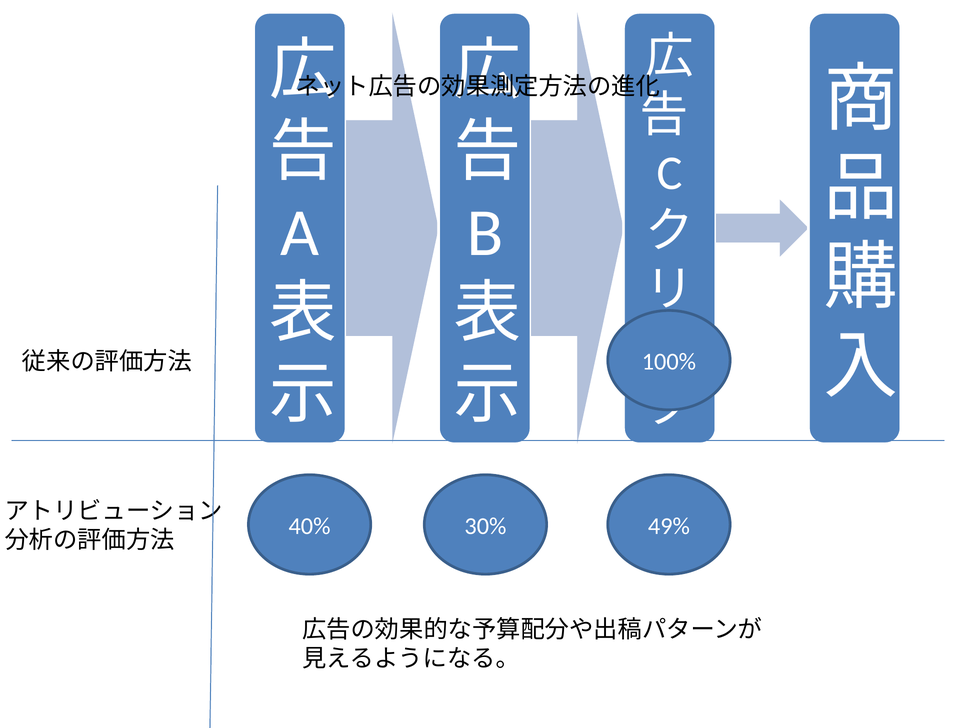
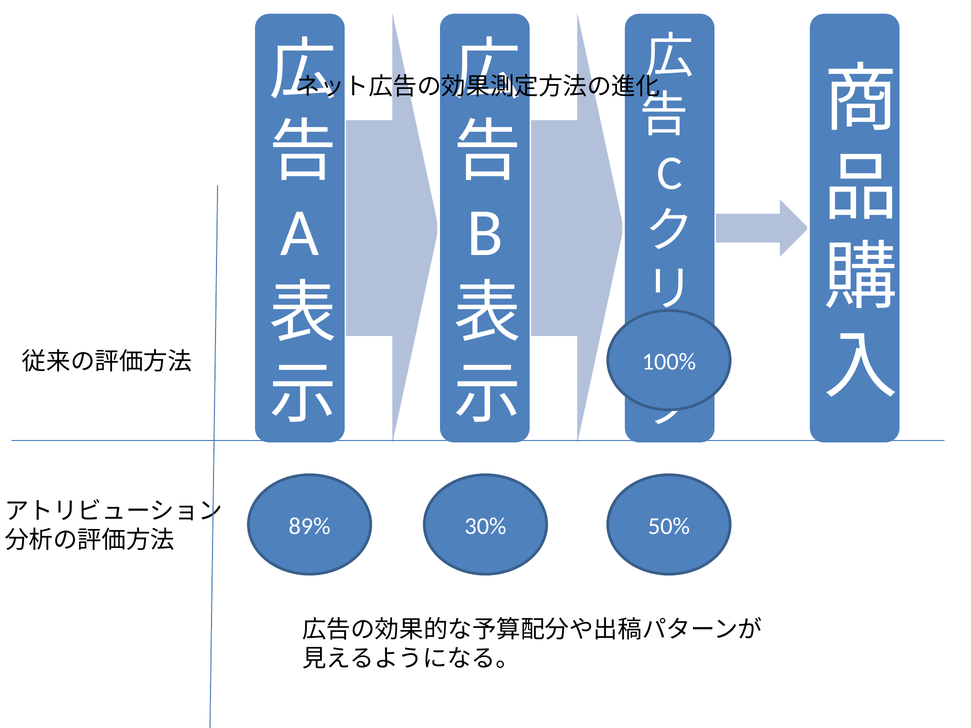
40%: 40% -> 89%
49%: 49% -> 50%
